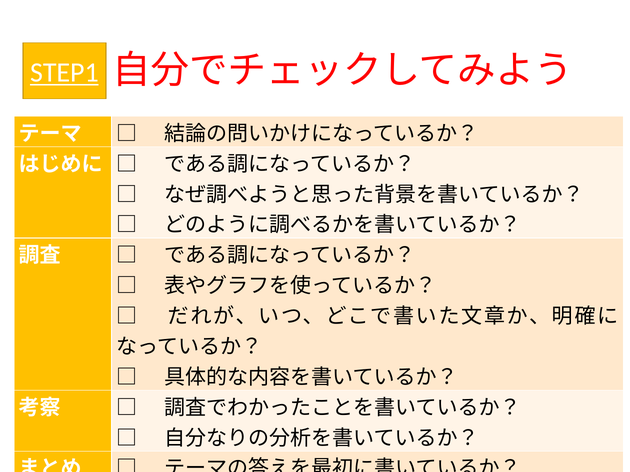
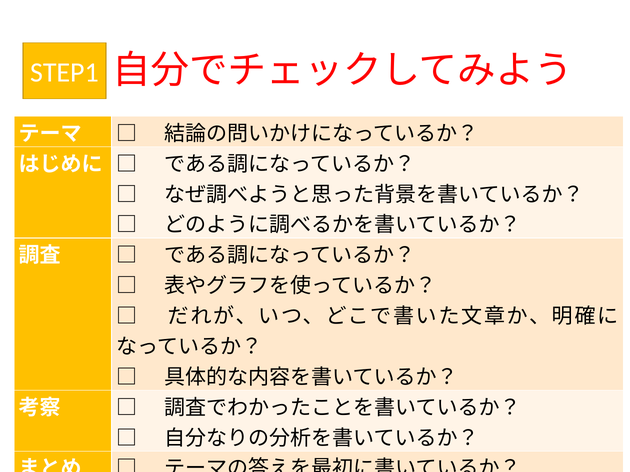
STEP1 underline: present -> none
